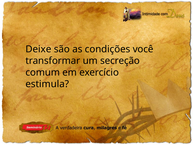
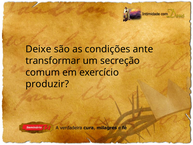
você: você -> ante
estimula: estimula -> produzir
